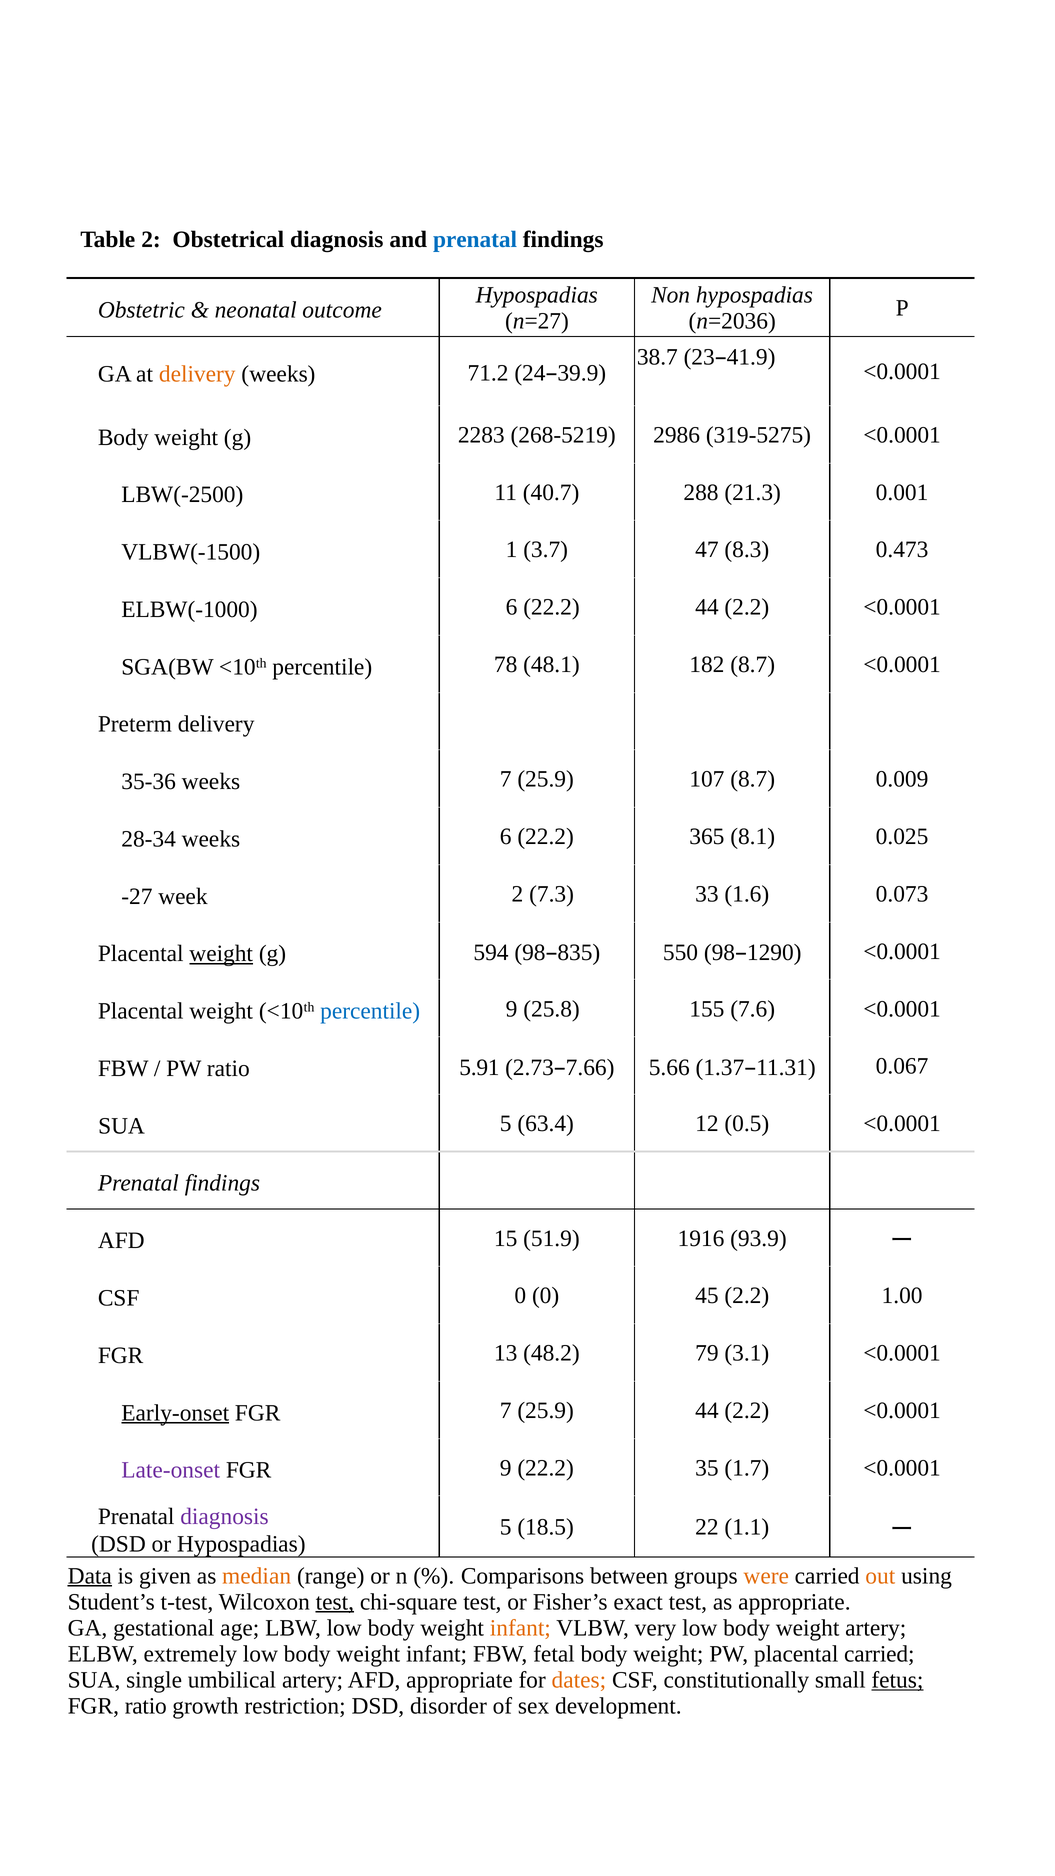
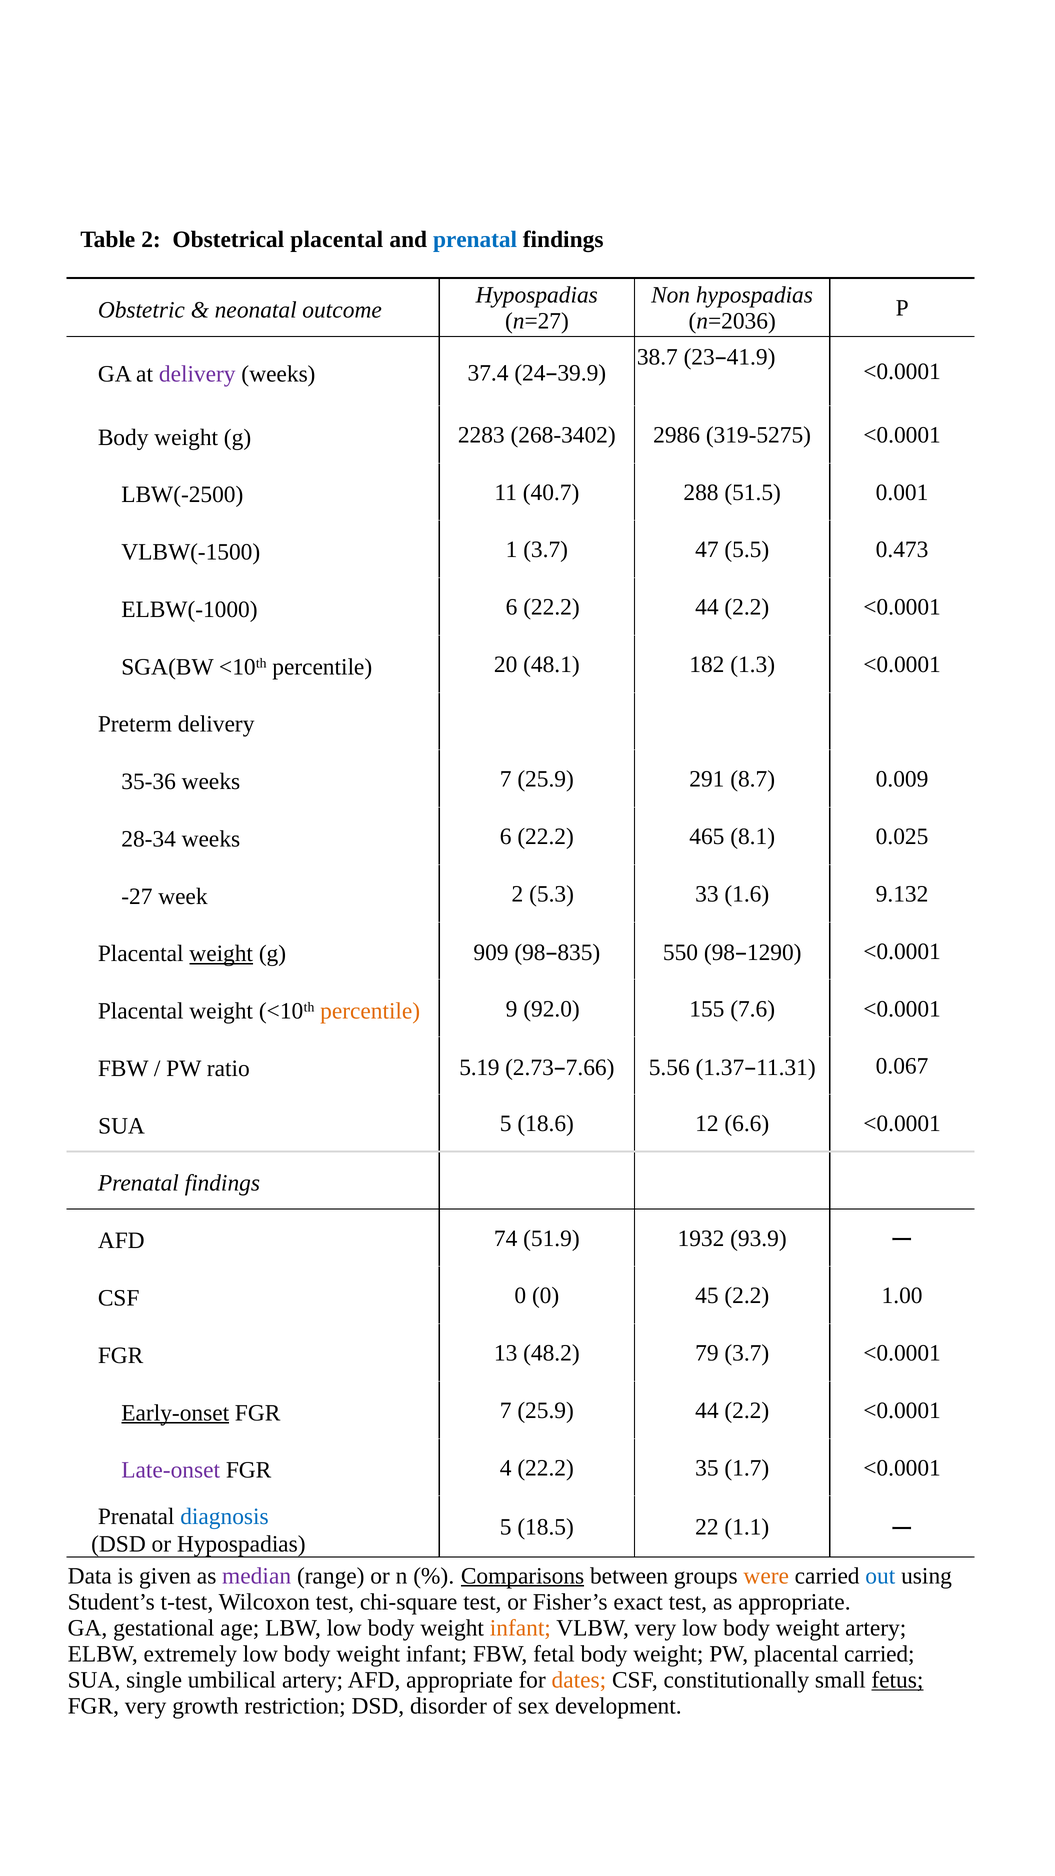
Obstetrical diagnosis: diagnosis -> placental
delivery at (197, 374) colour: orange -> purple
71.2: 71.2 -> 37.4
268-5219: 268-5219 -> 268-3402
21.3: 21.3 -> 51.5
8.3: 8.3 -> 5.5
78: 78 -> 20
182 8.7: 8.7 -> 1.3
107: 107 -> 291
365: 365 -> 465
7.3: 7.3 -> 5.3
0.073: 0.073 -> 9.132
594: 594 -> 909
percentile at (370, 1011) colour: blue -> orange
25.8: 25.8 -> 92.0
5.91: 5.91 -> 5.19
5.66: 5.66 -> 5.56
63.4: 63.4 -> 18.6
0.5: 0.5 -> 6.6
15: 15 -> 74
1916: 1916 -> 1932
79 3.1: 3.1 -> 3.7
FGR 9: 9 -> 4
diagnosis at (224, 1516) colour: purple -> blue
Data underline: present -> none
median colour: orange -> purple
Comparisons underline: none -> present
out colour: orange -> blue
test at (335, 1602) underline: present -> none
FGR ratio: ratio -> very
